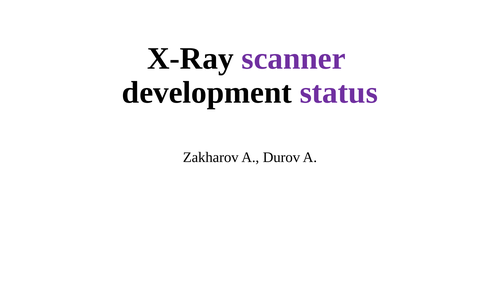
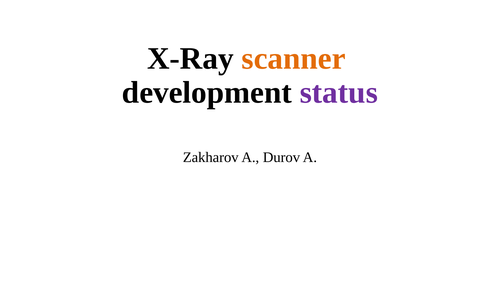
scanner colour: purple -> orange
